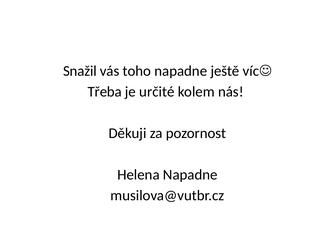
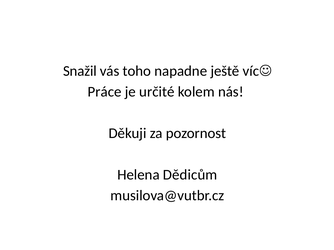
Třeba: Třeba -> Práce
Helena Napadne: Napadne -> Dědicům
